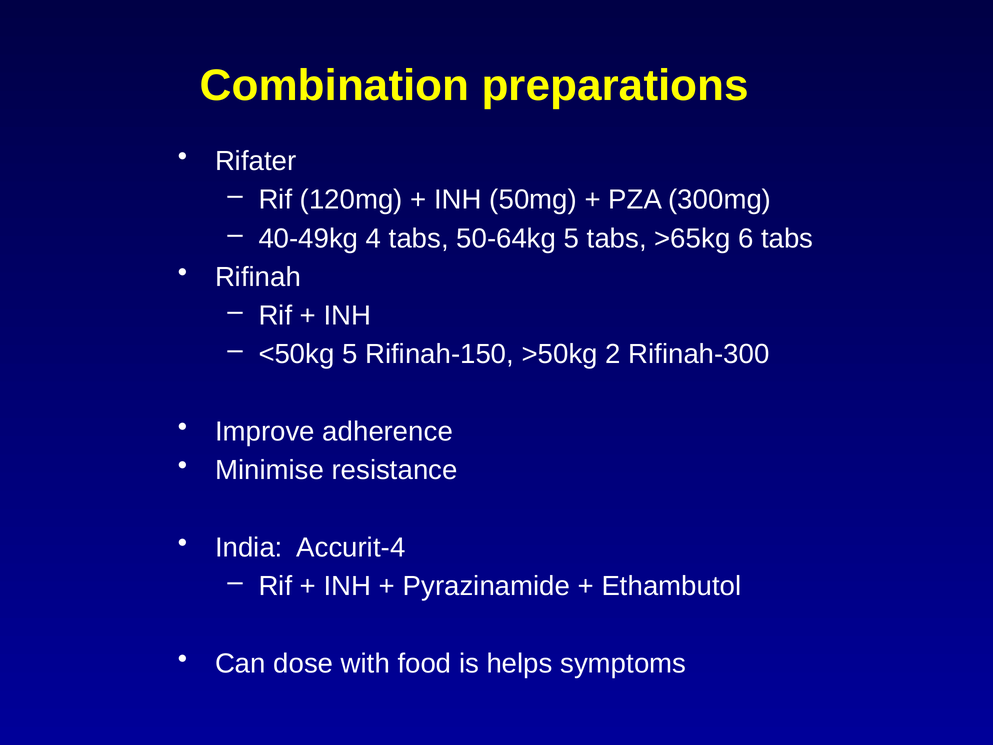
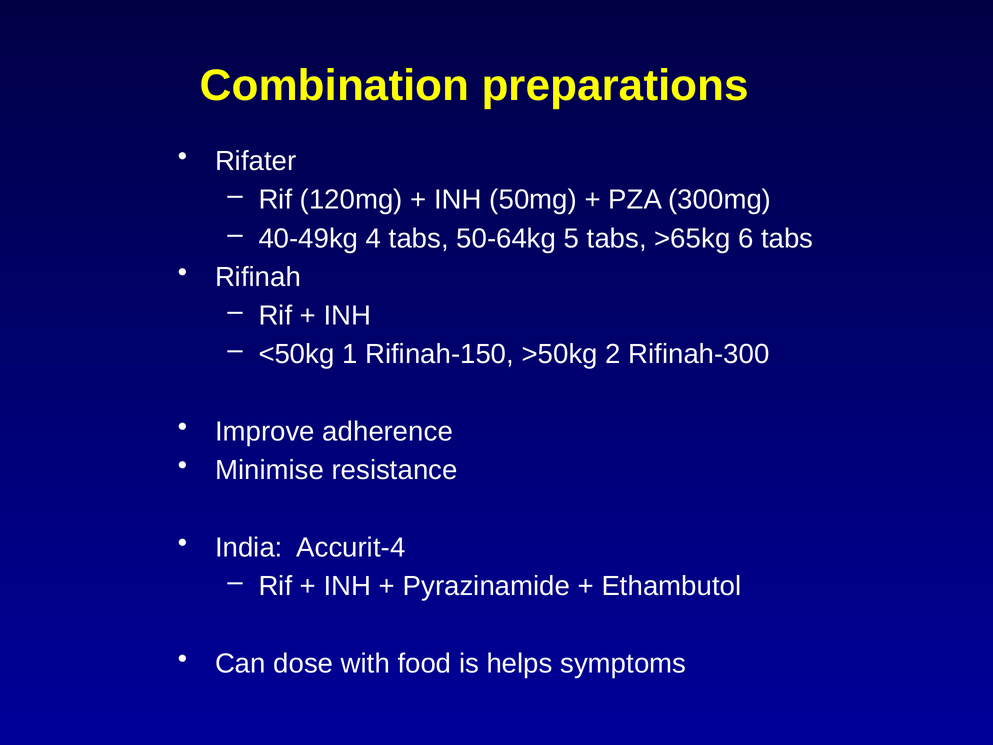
<50kg 5: 5 -> 1
